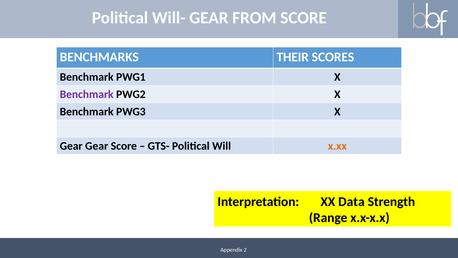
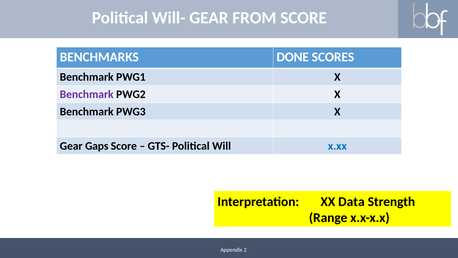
THEIR: THEIR -> DONE
Gear Gear: Gear -> Gaps
x.xx colour: orange -> blue
